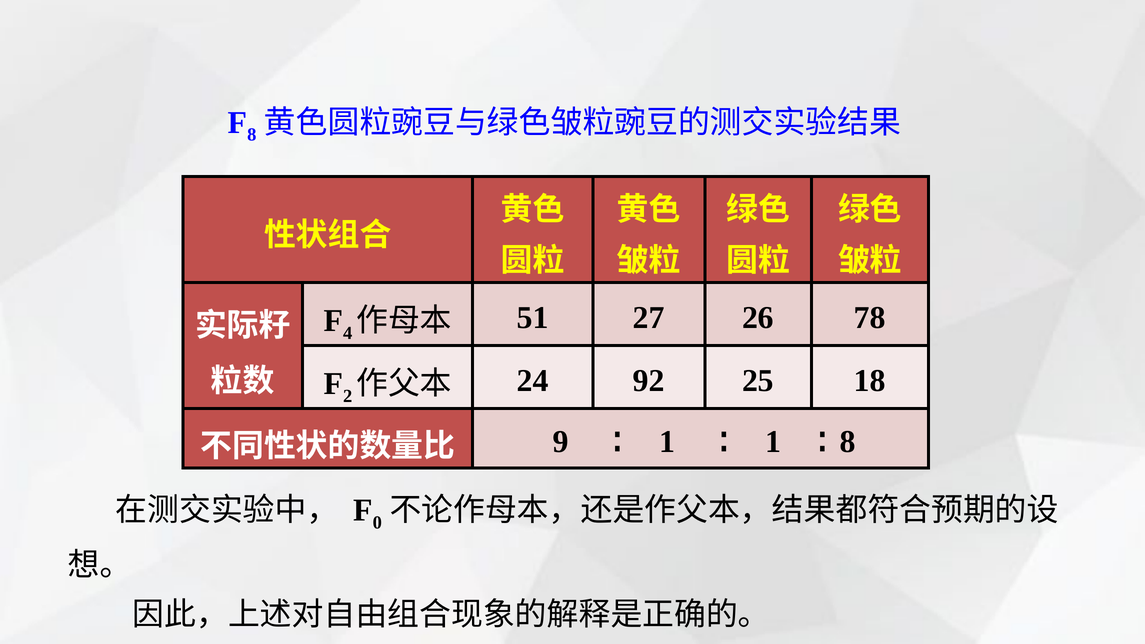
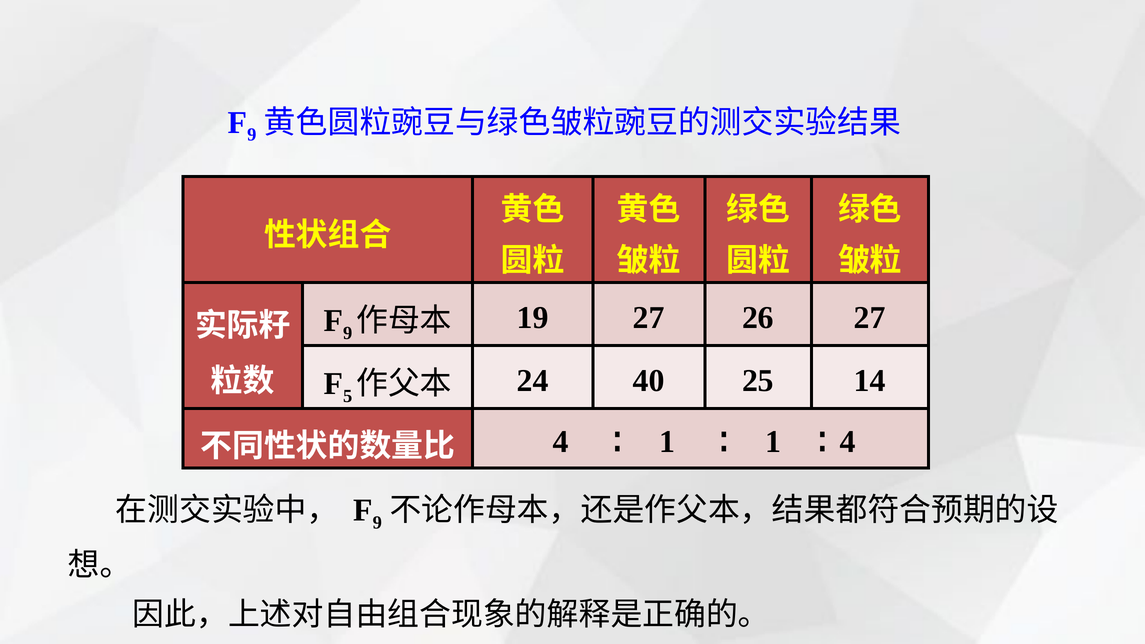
8 at (252, 135): 8 -> 9
4 at (348, 333): 4 -> 9
51: 51 -> 19
26 78: 78 -> 27
2: 2 -> 5
92: 92 -> 40
18: 18 -> 14
9 at (561, 442): 9 -> 4
1 8: 8 -> 4
0 at (377, 523): 0 -> 9
